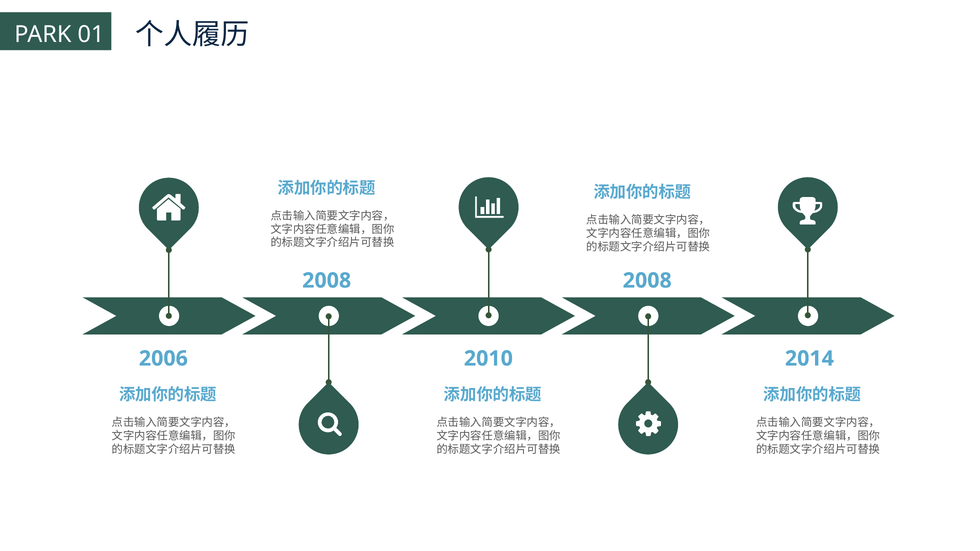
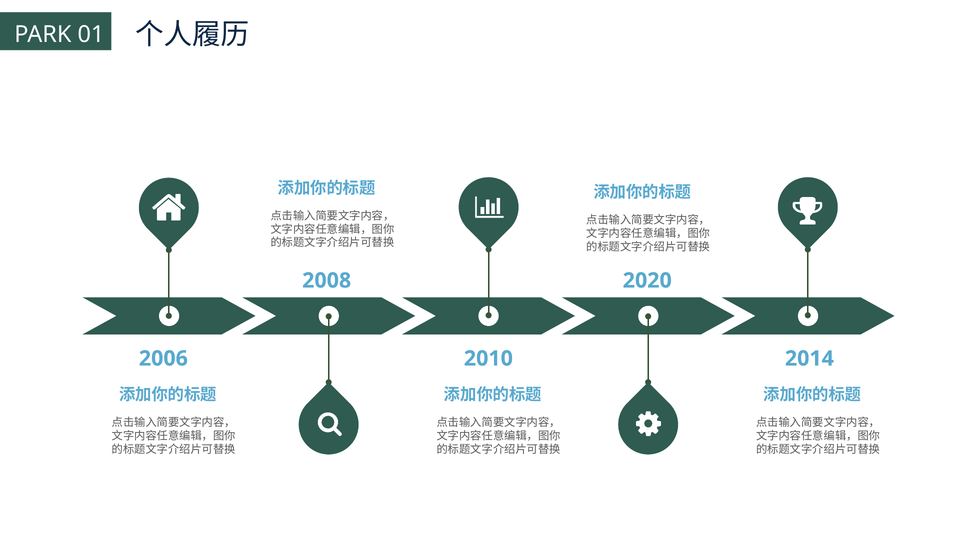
2008 at (647, 281): 2008 -> 2020
